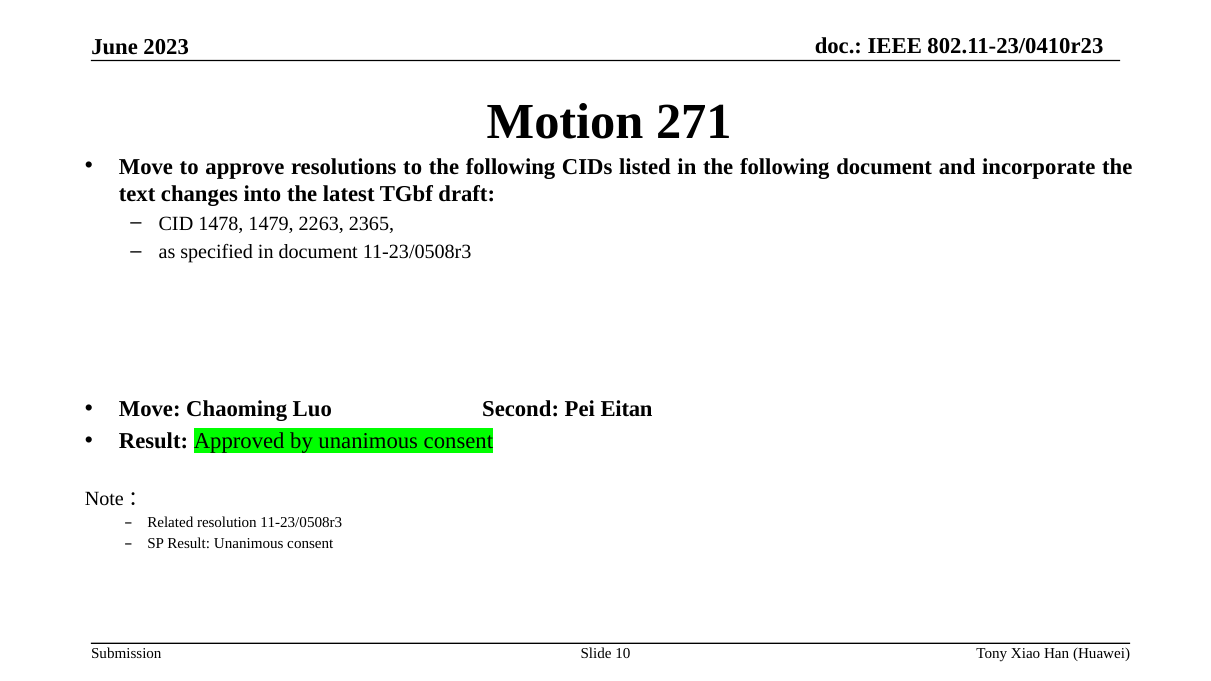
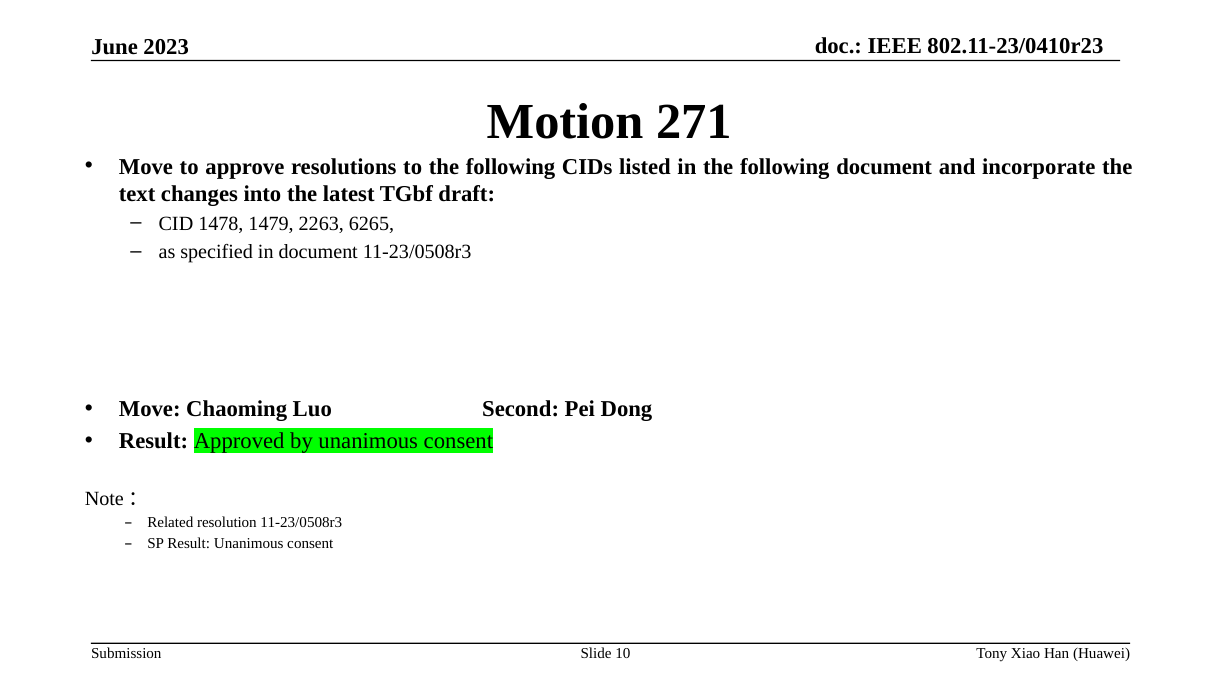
2365: 2365 -> 6265
Eitan: Eitan -> Dong
